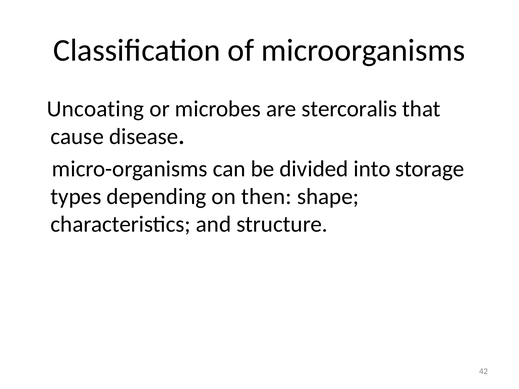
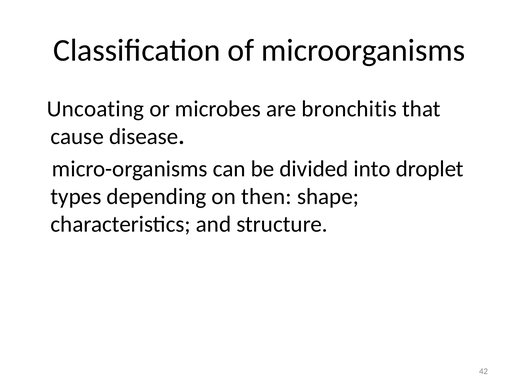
stercoralis: stercoralis -> bronchitis
storage: storage -> droplet
